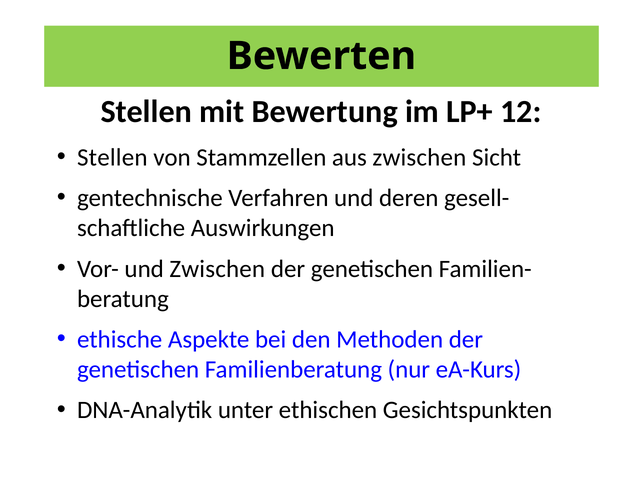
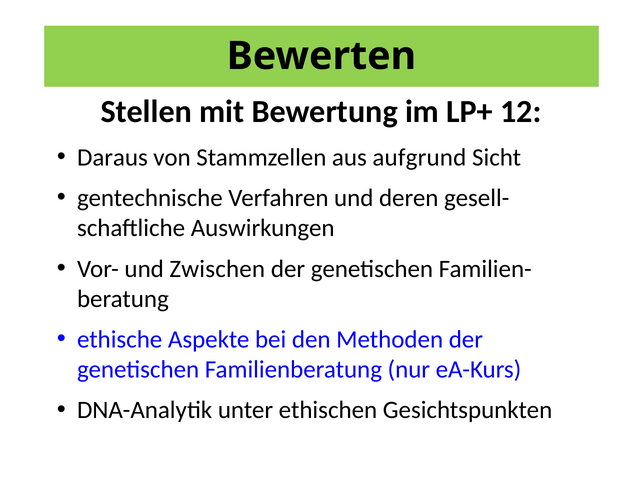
Stellen at (112, 157): Stellen -> Daraus
aus zwischen: zwischen -> aufgrund
